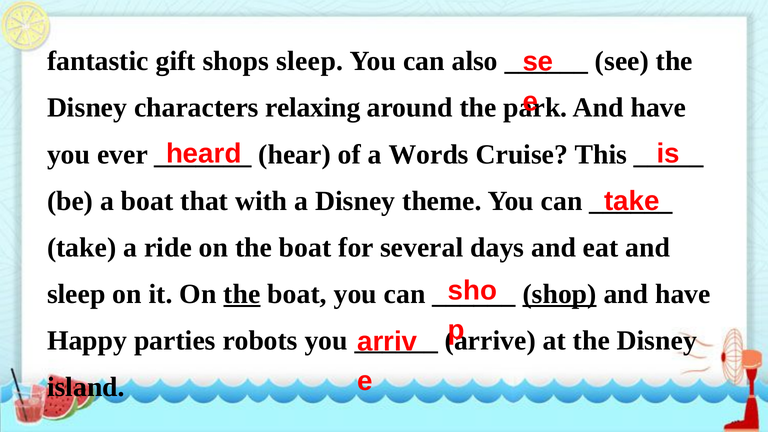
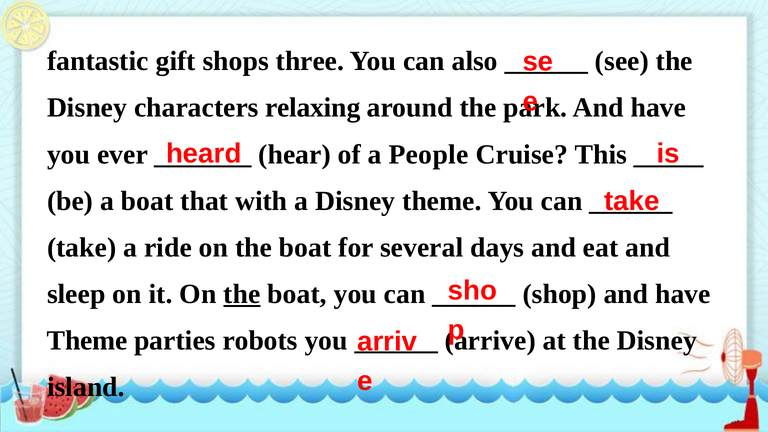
shops sleep: sleep -> three
Words: Words -> People
shop underline: present -> none
Happy at (87, 341): Happy -> Theme
